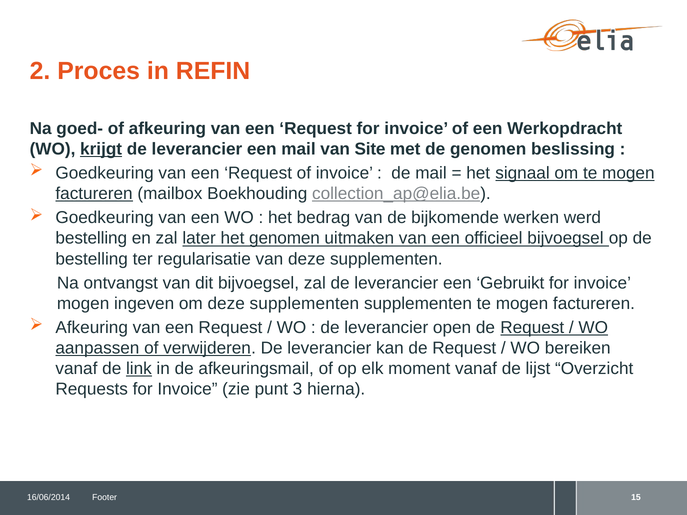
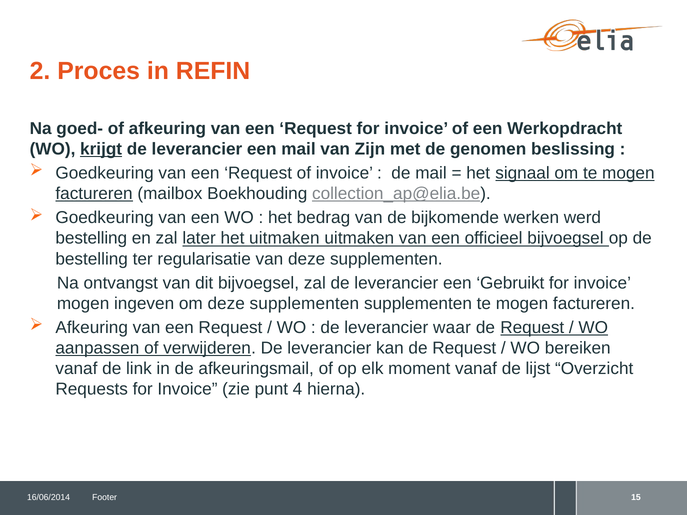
Site: Site -> Zijn
het genomen: genomen -> uitmaken
open: open -> waar
link underline: present -> none
3: 3 -> 4
